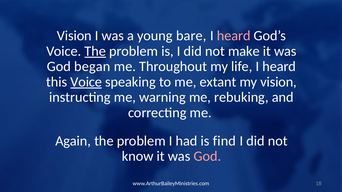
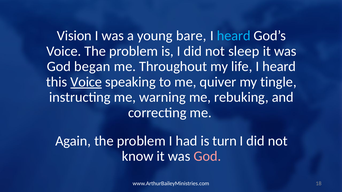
heard at (234, 36) colour: pink -> light blue
The at (95, 51) underline: present -> none
make: make -> sleep
extant: extant -> quiver
my vision: vision -> tingle
find: find -> turn
